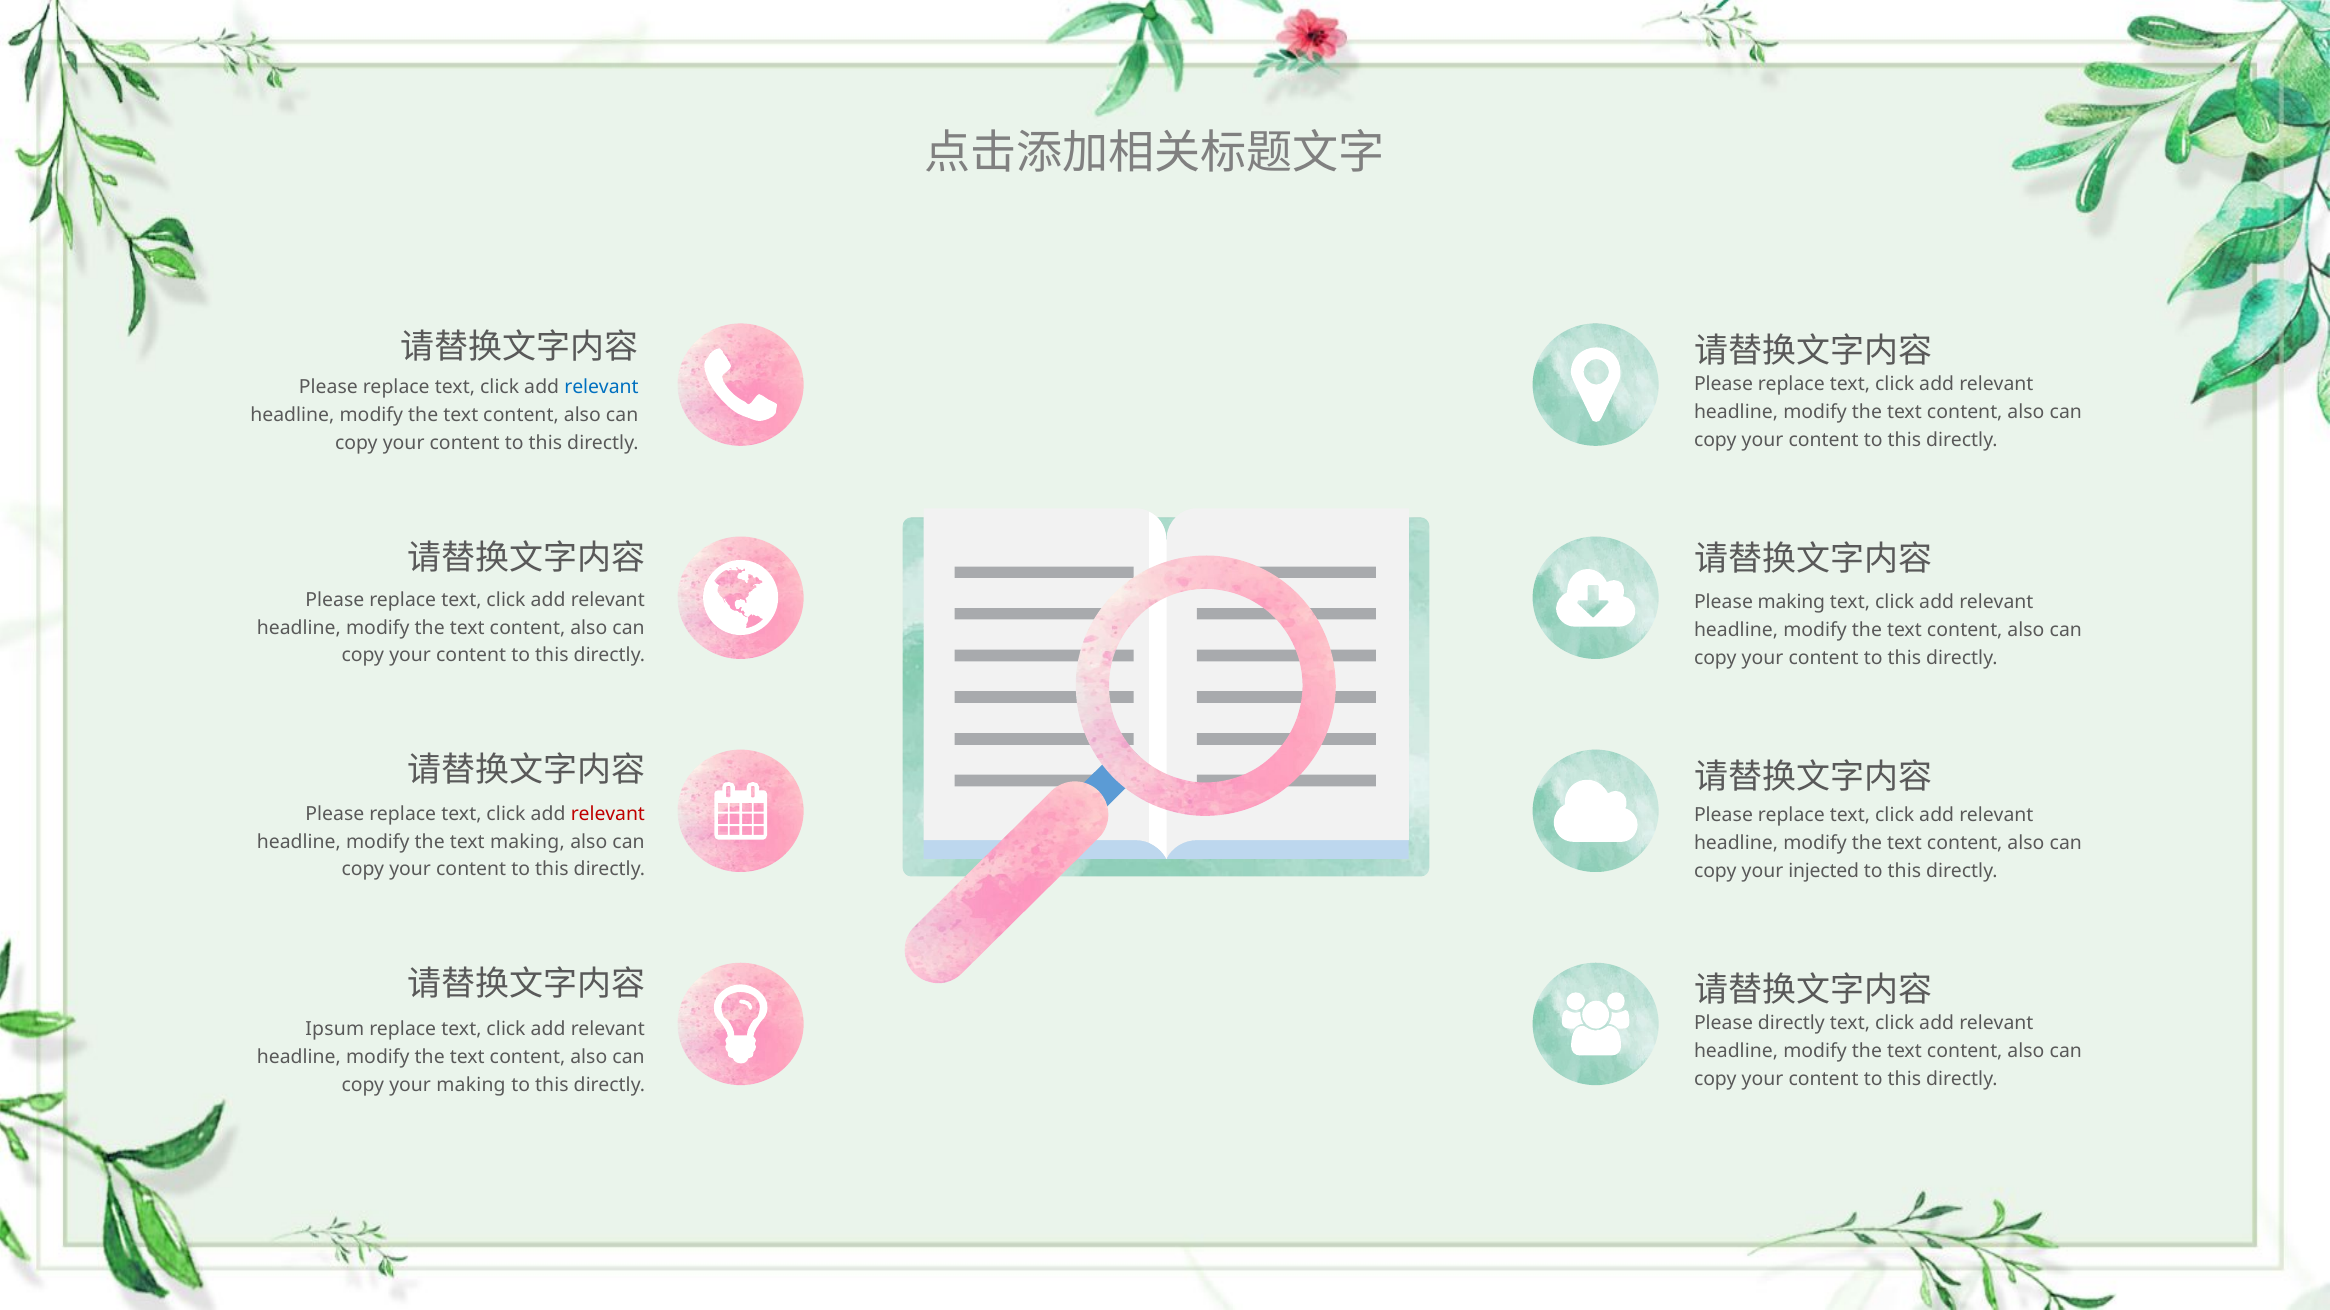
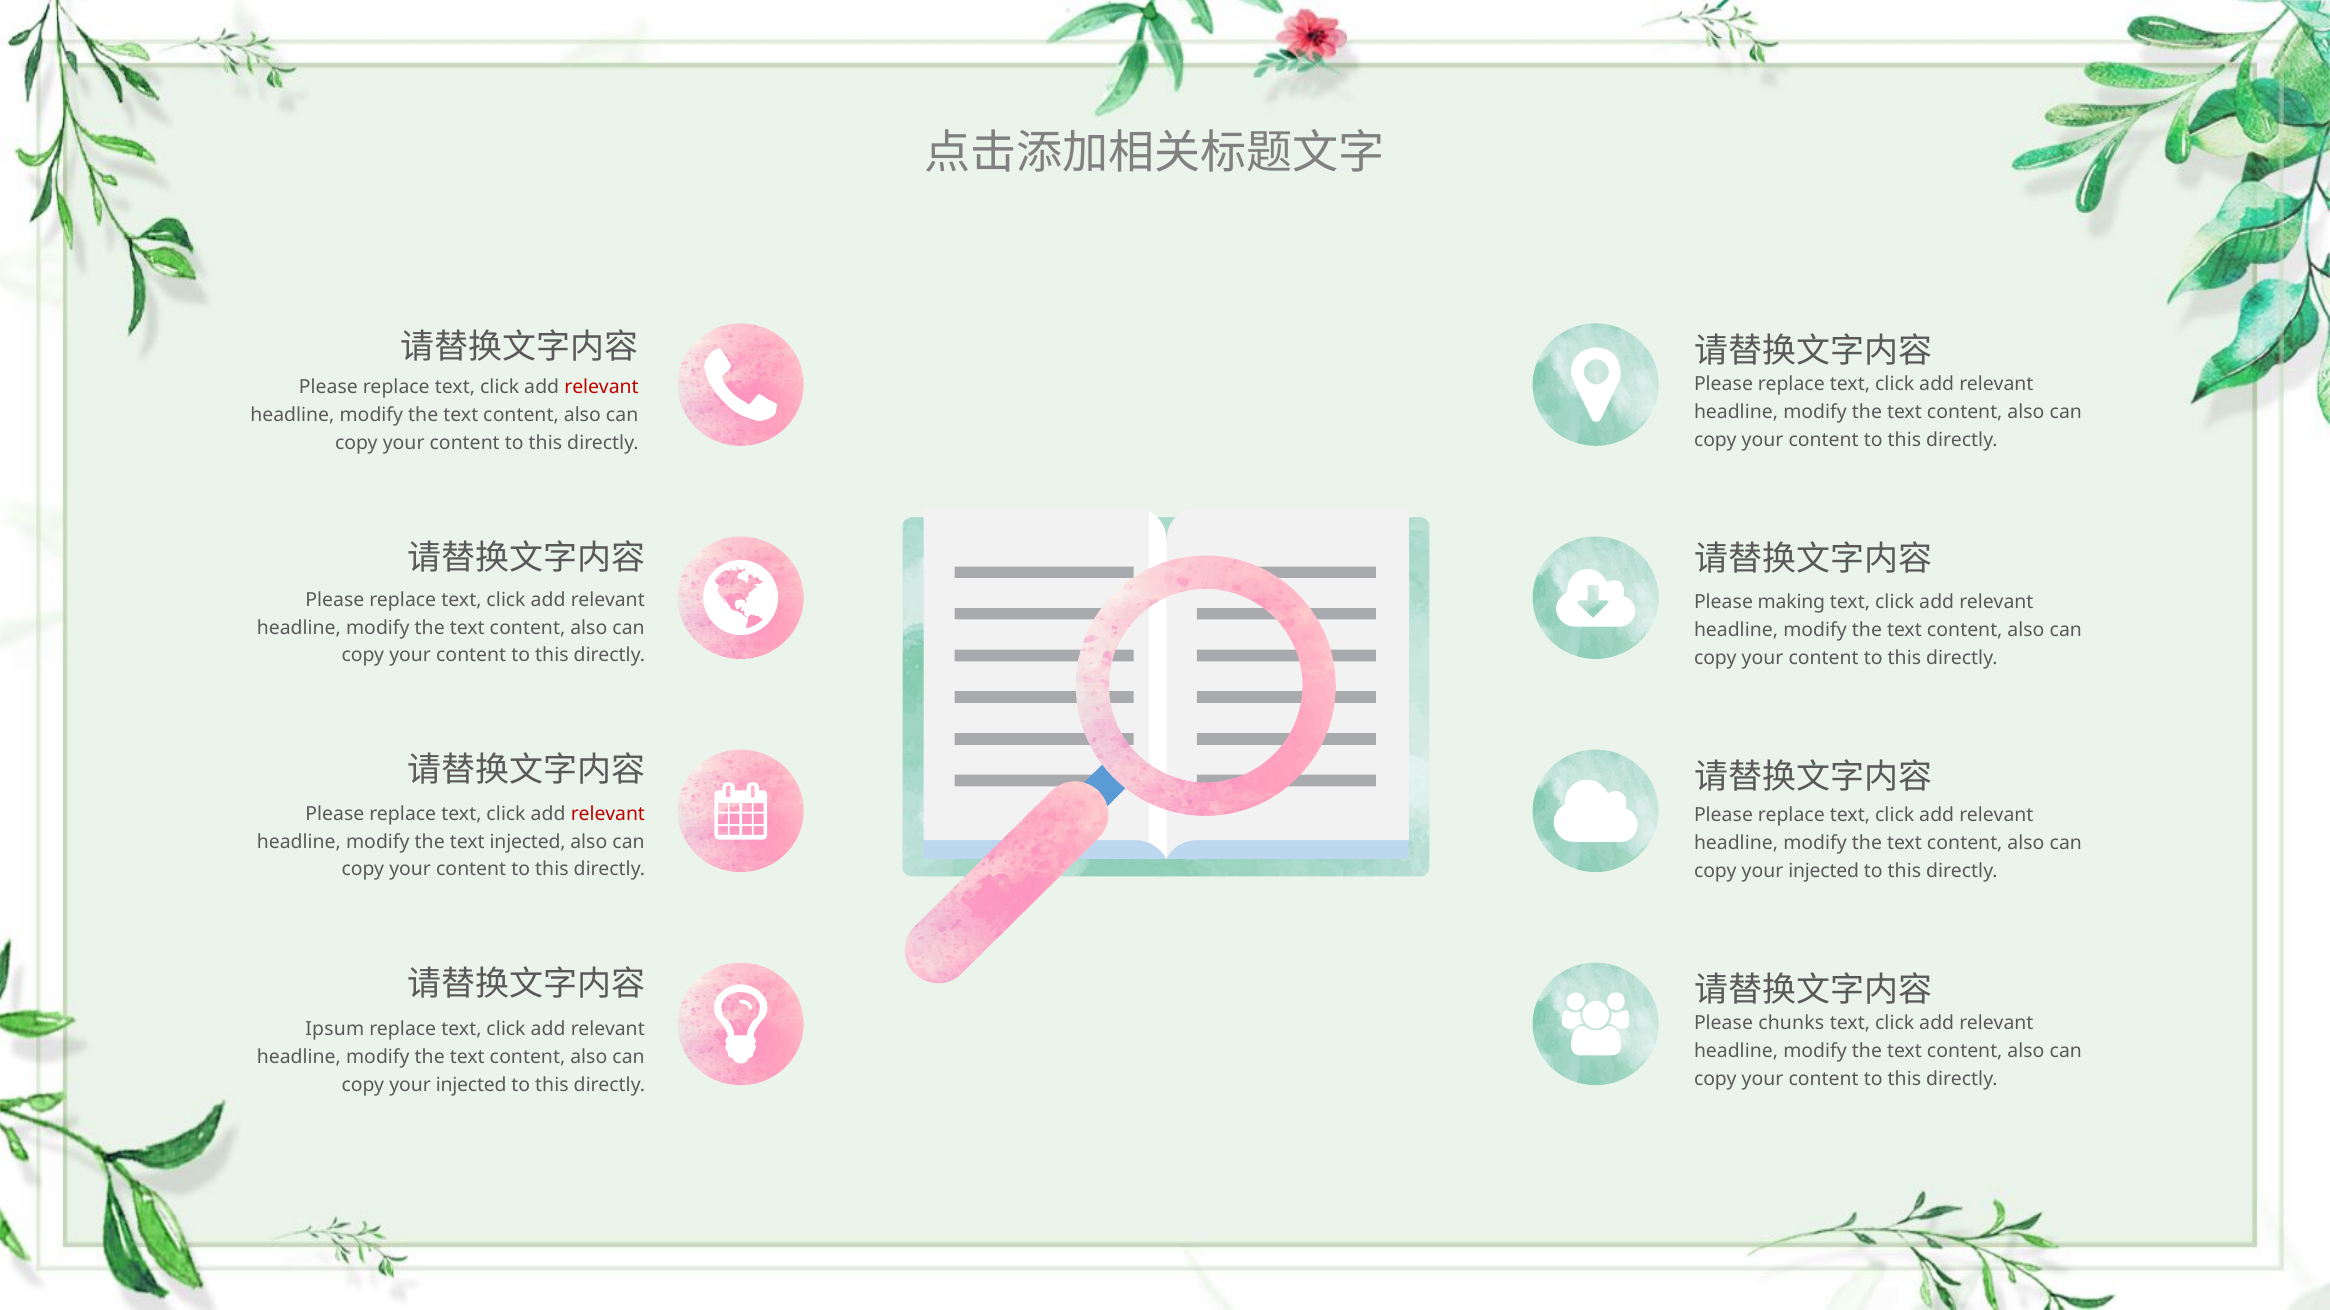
relevant at (601, 388) colour: blue -> red
text making: making -> injected
Please directly: directly -> chunks
making at (471, 1086): making -> injected
